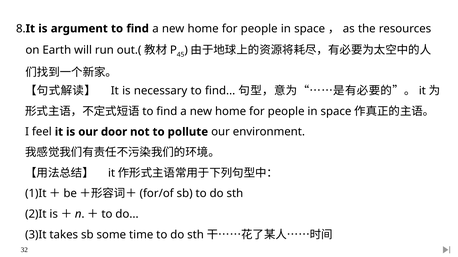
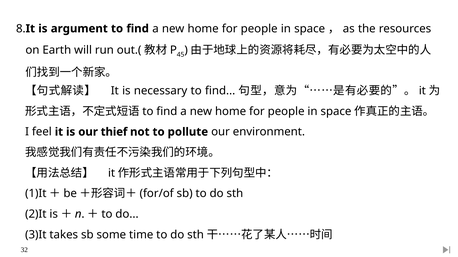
door: door -> thief
